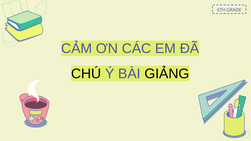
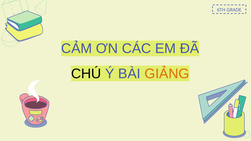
GIẢNG colour: black -> orange
